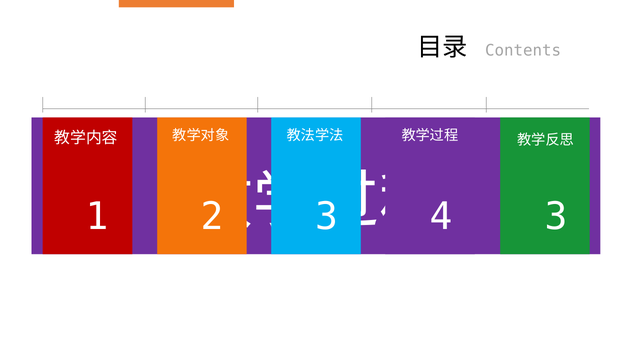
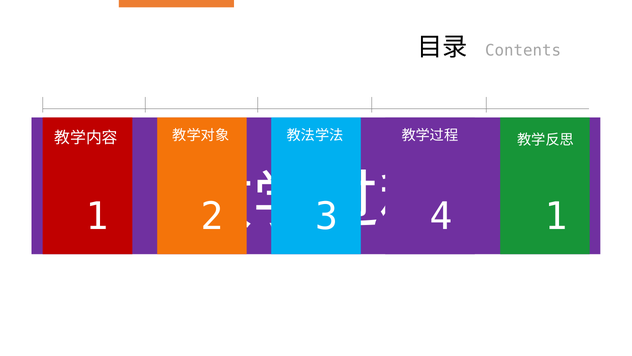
3 at (556, 217): 3 -> 1
